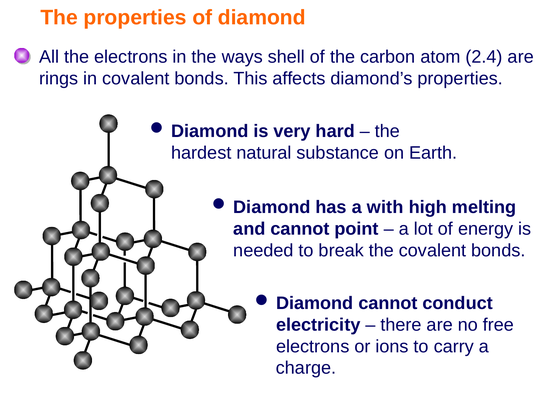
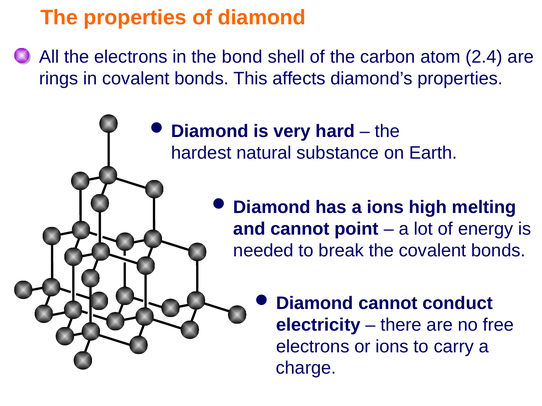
ways: ways -> bond
a with: with -> ions
